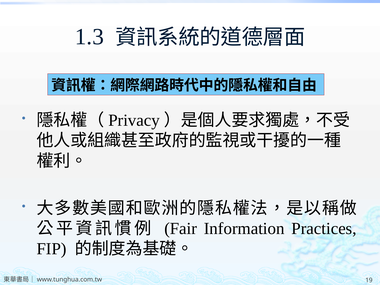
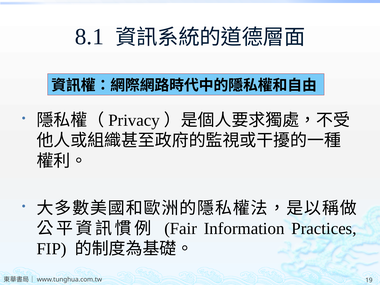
1.3: 1.3 -> 8.1
